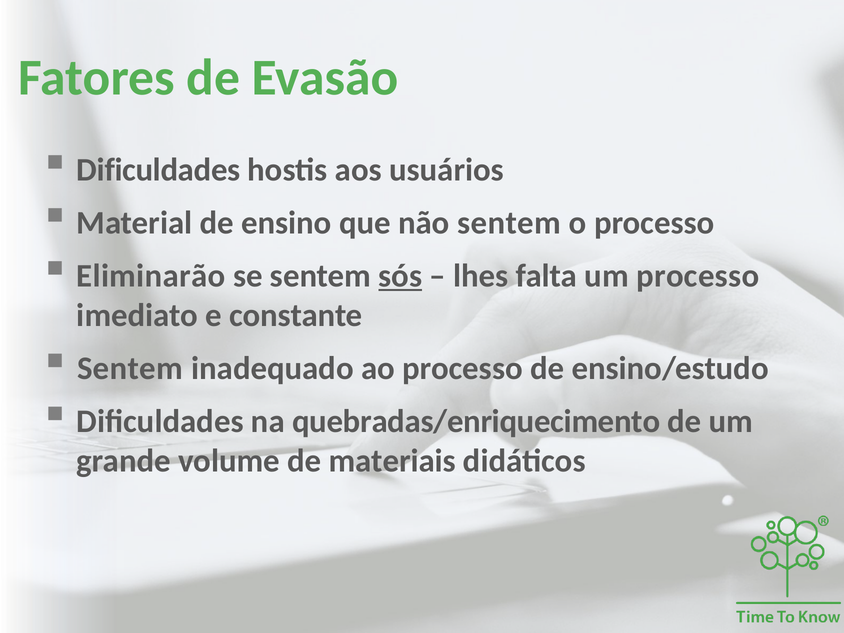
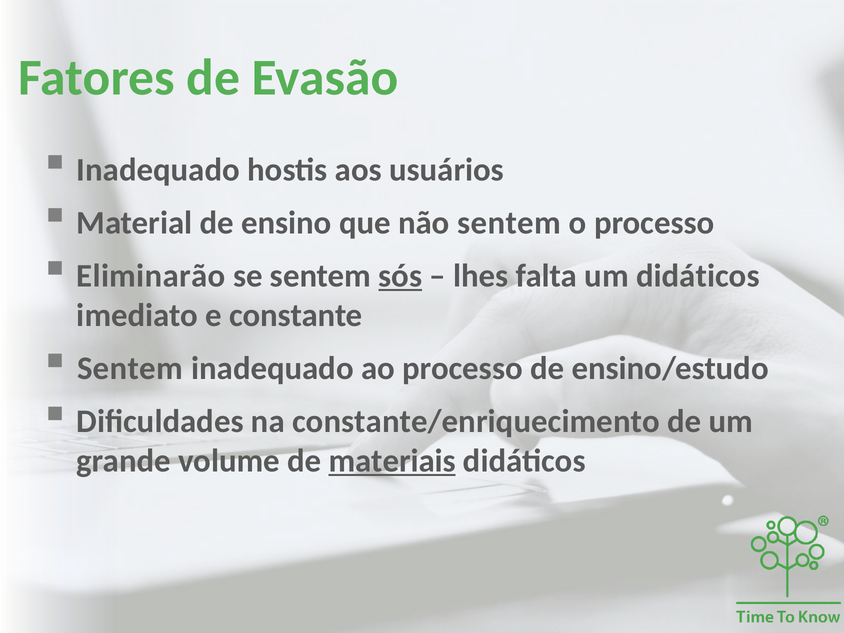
Dificuldades at (158, 170): Dificuldades -> Inadequado
um processo: processo -> didáticos
quebradas/enriquecimento: quebradas/enriquecimento -> constante/enriquecimento
materiais underline: none -> present
